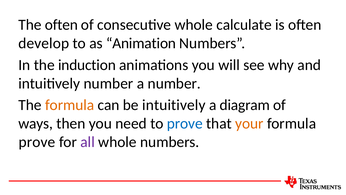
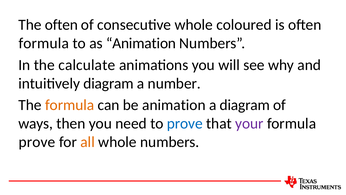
calculate: calculate -> coloured
develop at (44, 43): develop -> formula
induction: induction -> calculate
intuitively number: number -> diagram
be intuitively: intuitively -> animation
your colour: orange -> purple
all colour: purple -> orange
